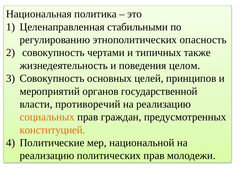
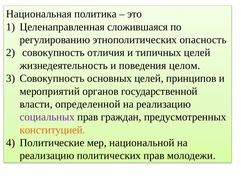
стабильными: стабильными -> сложившаяся
чертами: чертами -> отличия
типичных также: также -> целей
противоречий: противоречий -> определенной
социальных colour: orange -> purple
